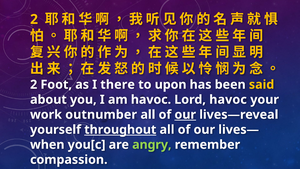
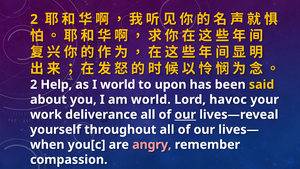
Foot: Foot -> Help
I there: there -> world
am havoc: havoc -> world
outnumber: outnumber -> deliverance
throughout underline: present -> none
angry colour: light green -> pink
